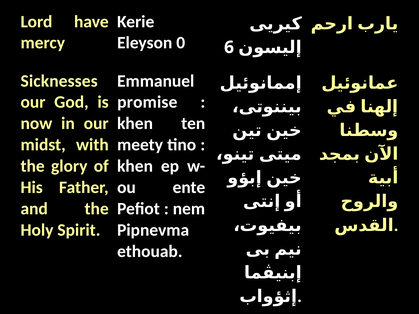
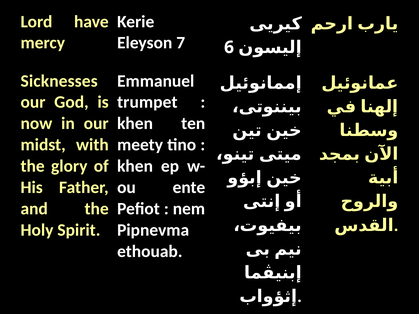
0: 0 -> 7
promise: promise -> trumpet
